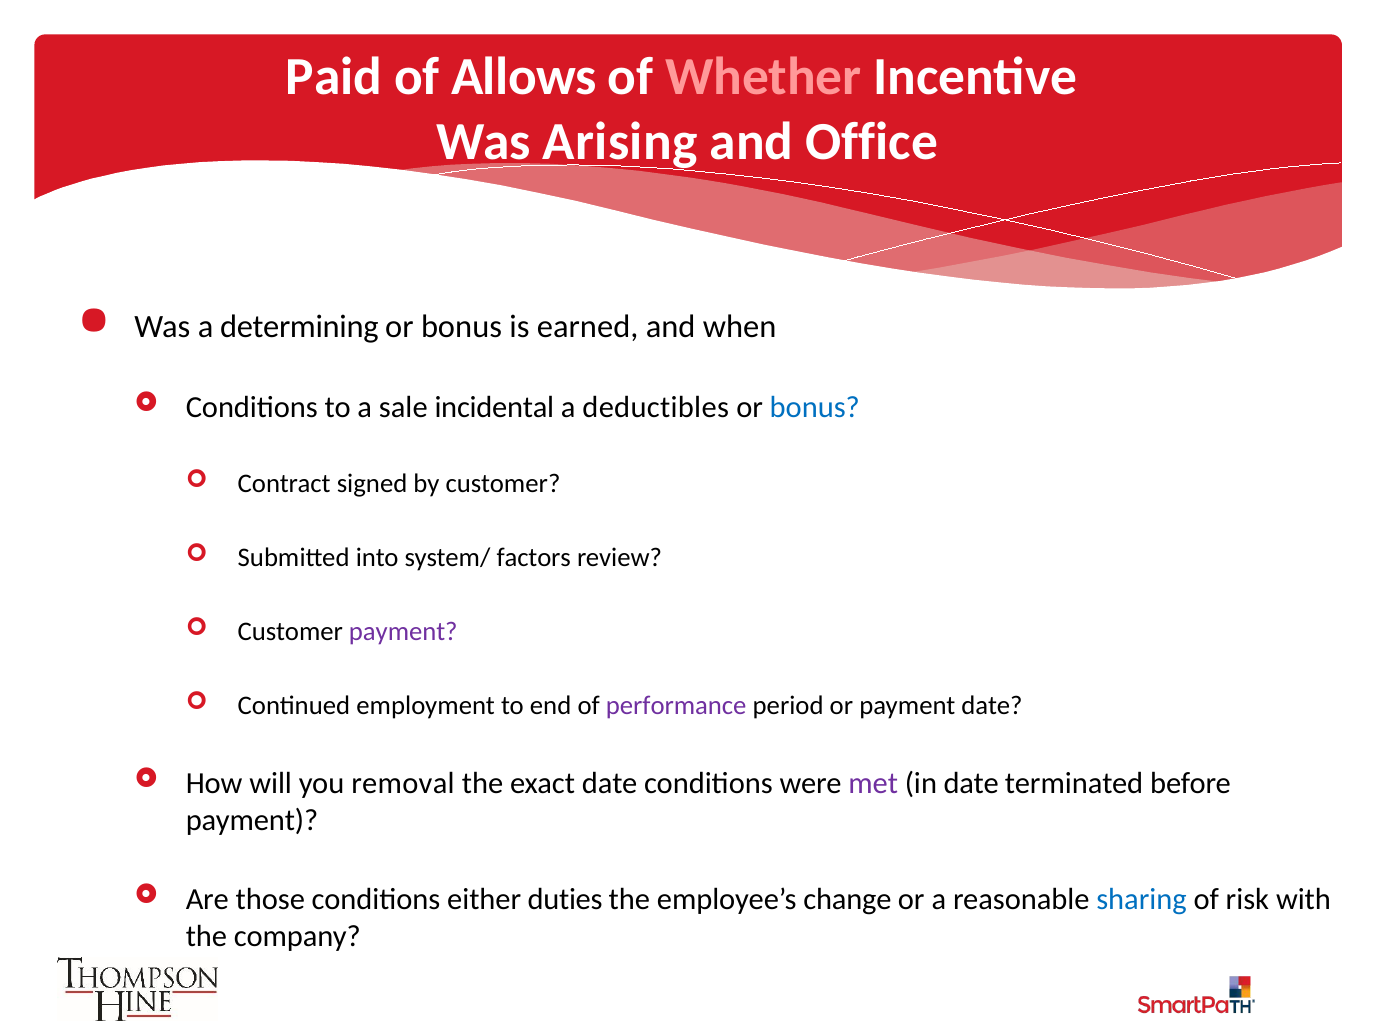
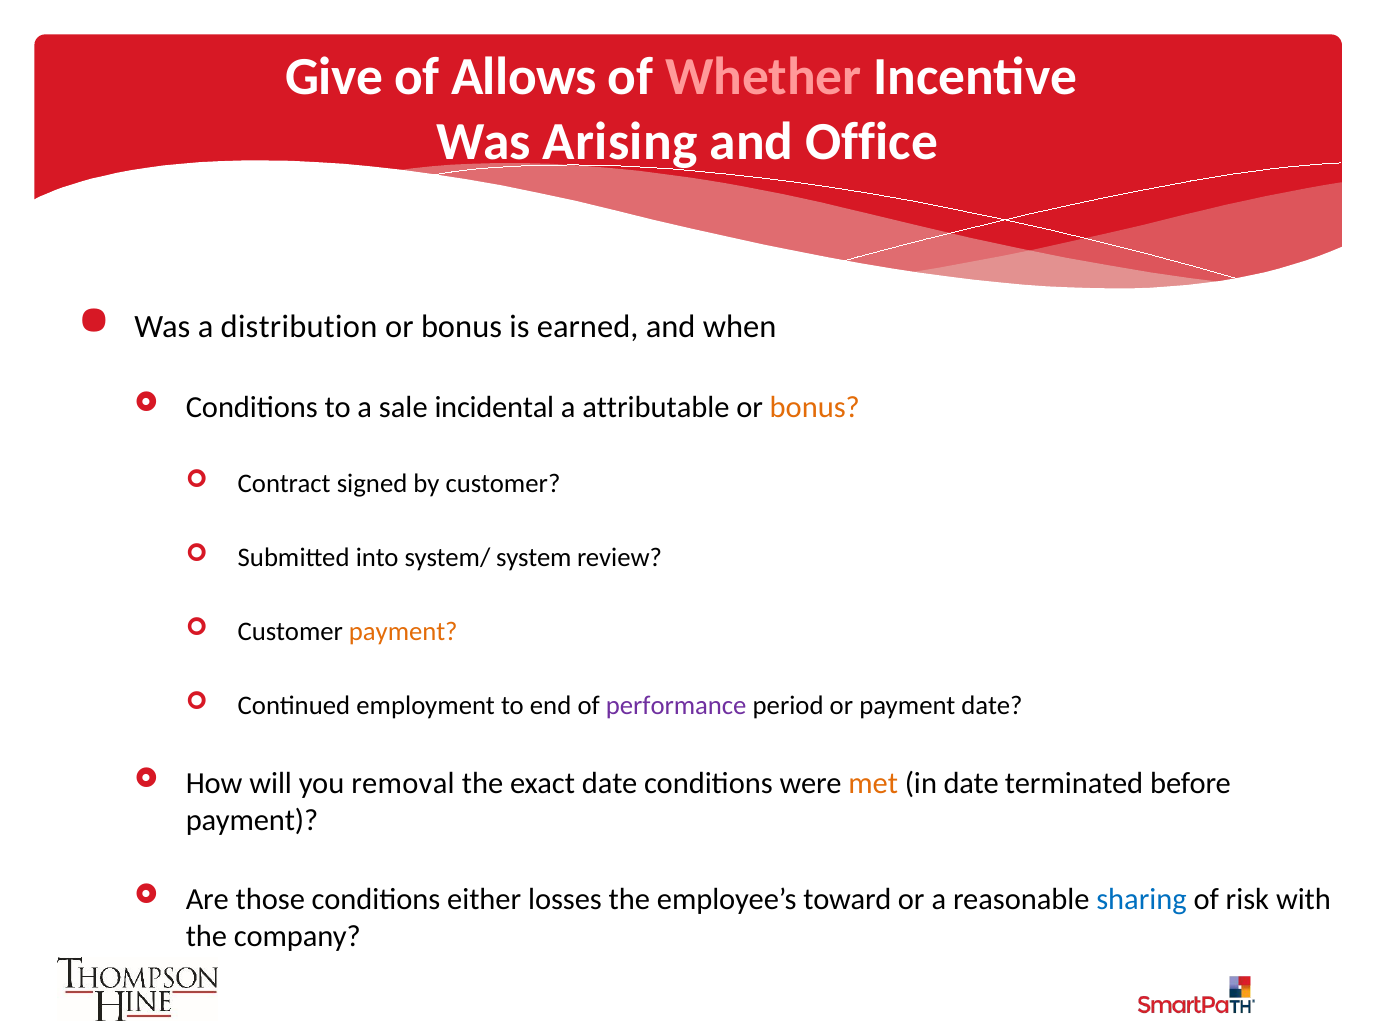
Paid: Paid -> Give
determining: determining -> distribution
deductibles: deductibles -> attributable
bonus at (815, 407) colour: blue -> orange
factors: factors -> system
payment at (403, 631) colour: purple -> orange
met colour: purple -> orange
duties: duties -> losses
change: change -> toward
